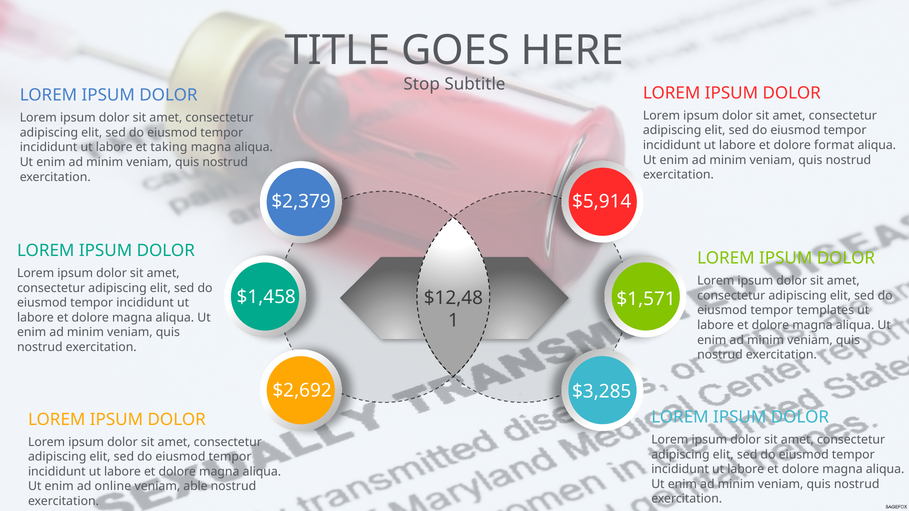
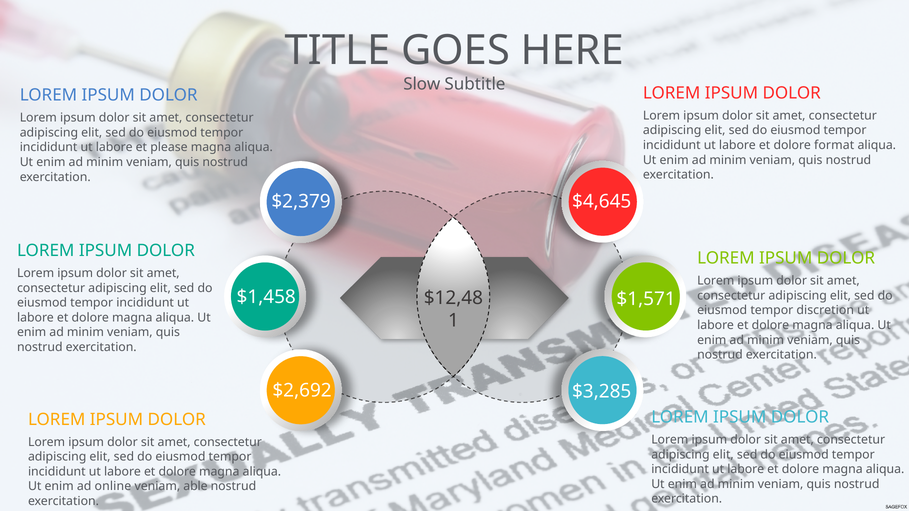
Stop: Stop -> Slow
taking: taking -> please
$5,914: $5,914 -> $4,645
templates: templates -> discretion
